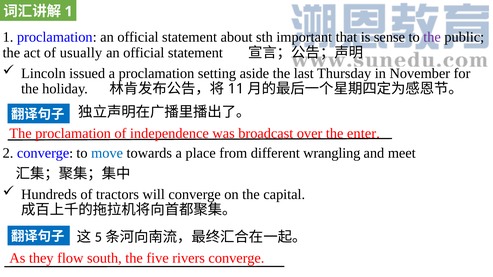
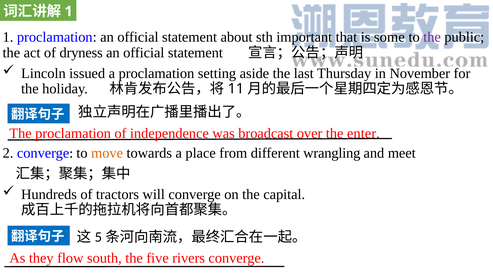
sense: sense -> some
usually: usually -> dryness
move colour: blue -> orange
